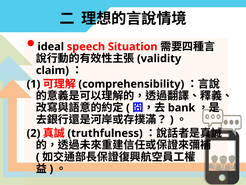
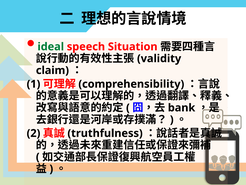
ideal colour: black -> green
